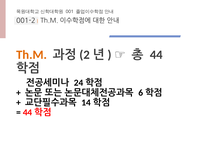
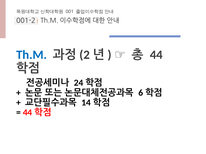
Th.M colour: orange -> blue
